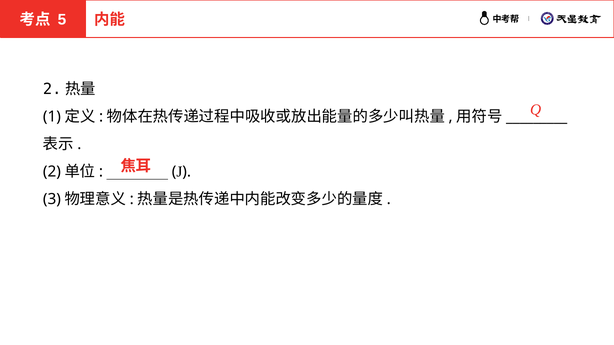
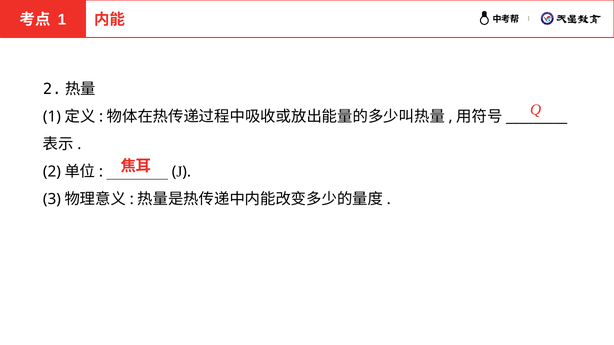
5 at (62, 20): 5 -> 1
